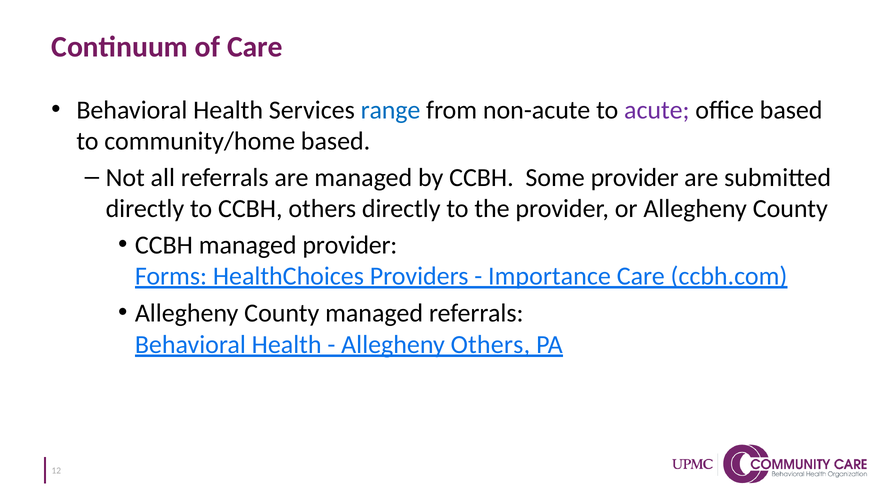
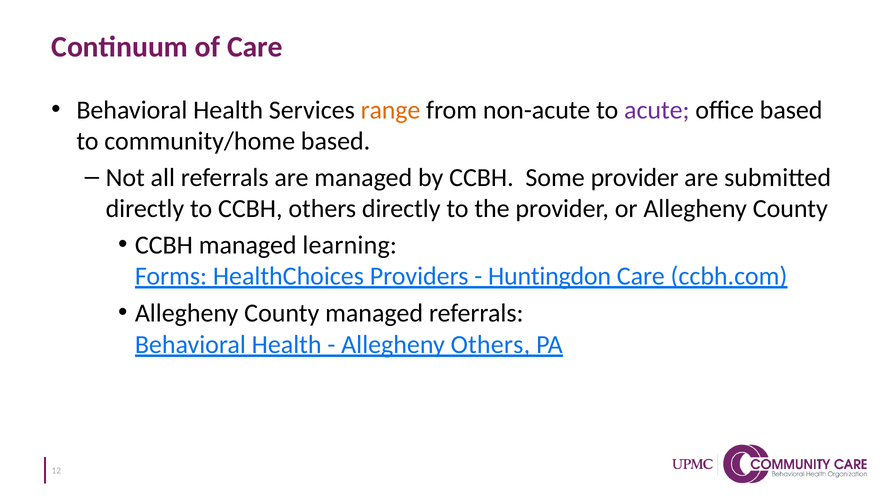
range colour: blue -> orange
managed provider: provider -> learning
Importance: Importance -> Huntingdon
